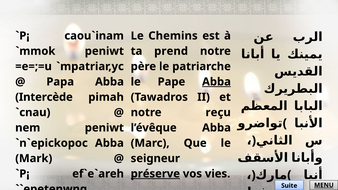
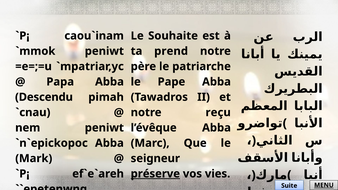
Chemins: Chemins -> Souhaite
Abba at (216, 82) underline: present -> none
Intercède: Intercède -> Descendu
